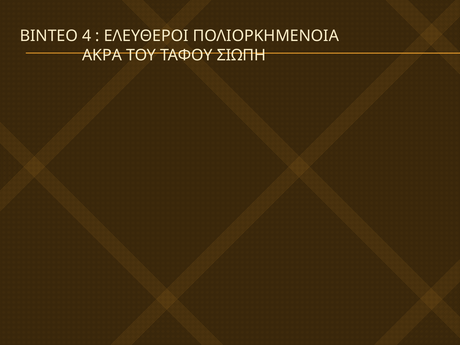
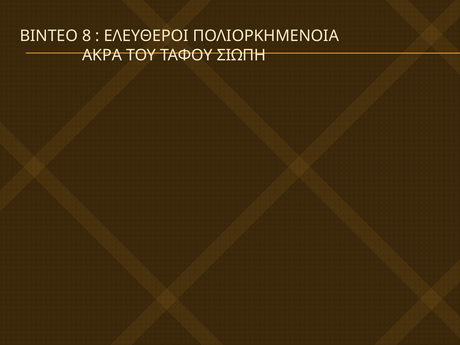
4: 4 -> 8
